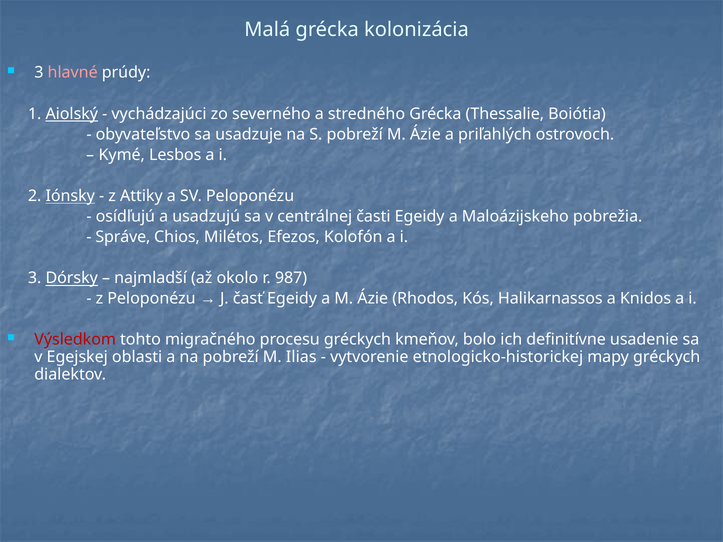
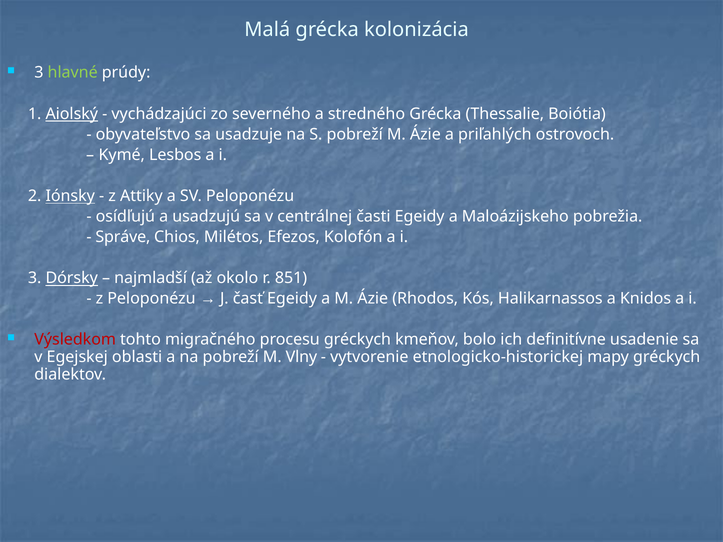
hlavné colour: pink -> light green
987: 987 -> 851
Ilias: Ilias -> Vlny
